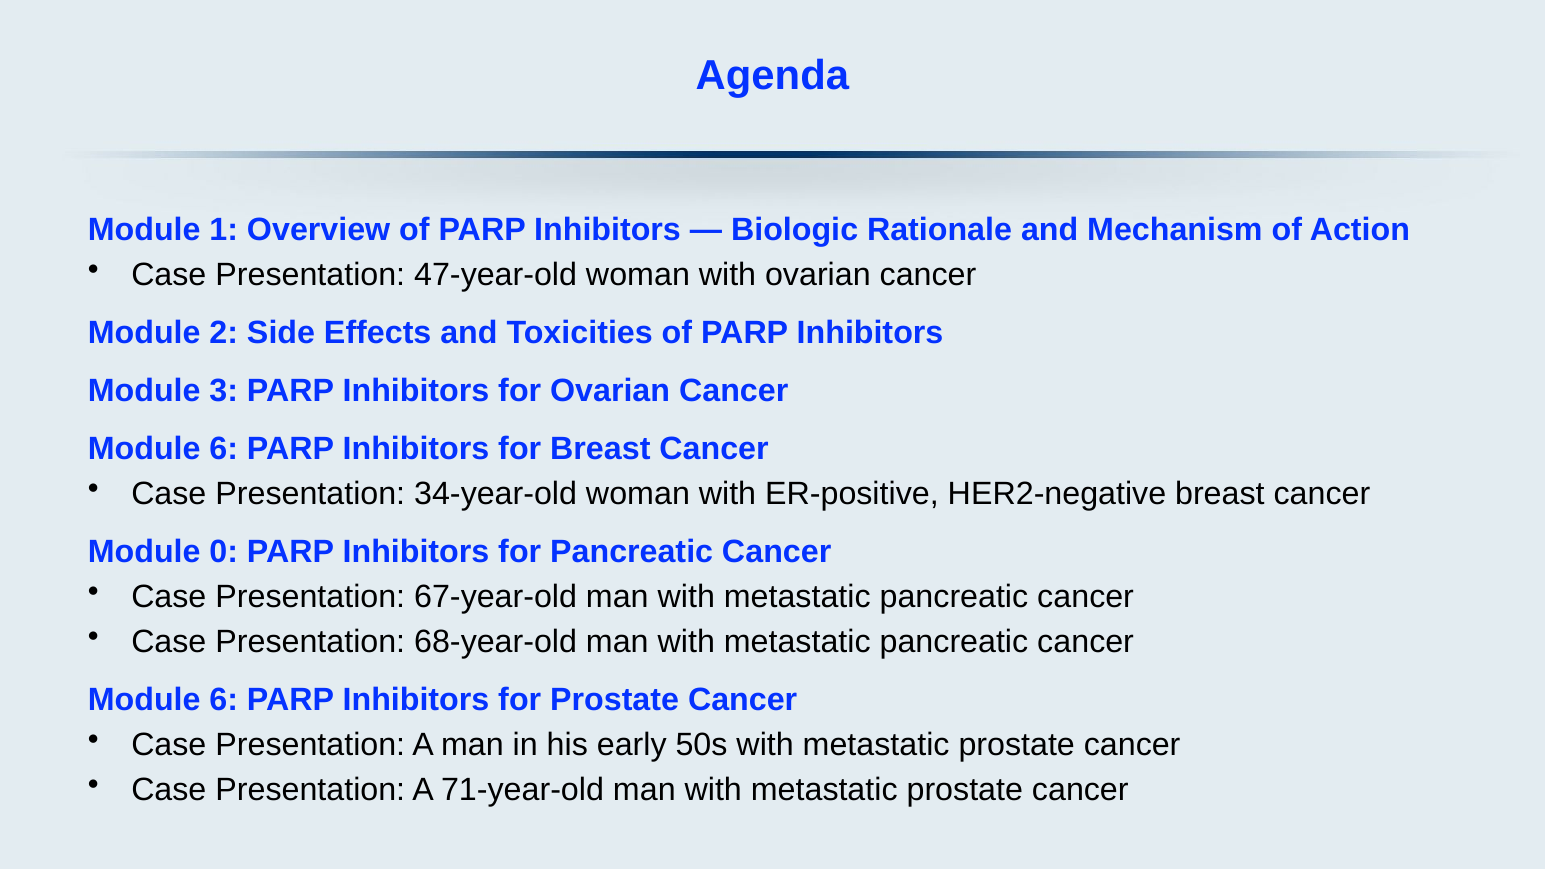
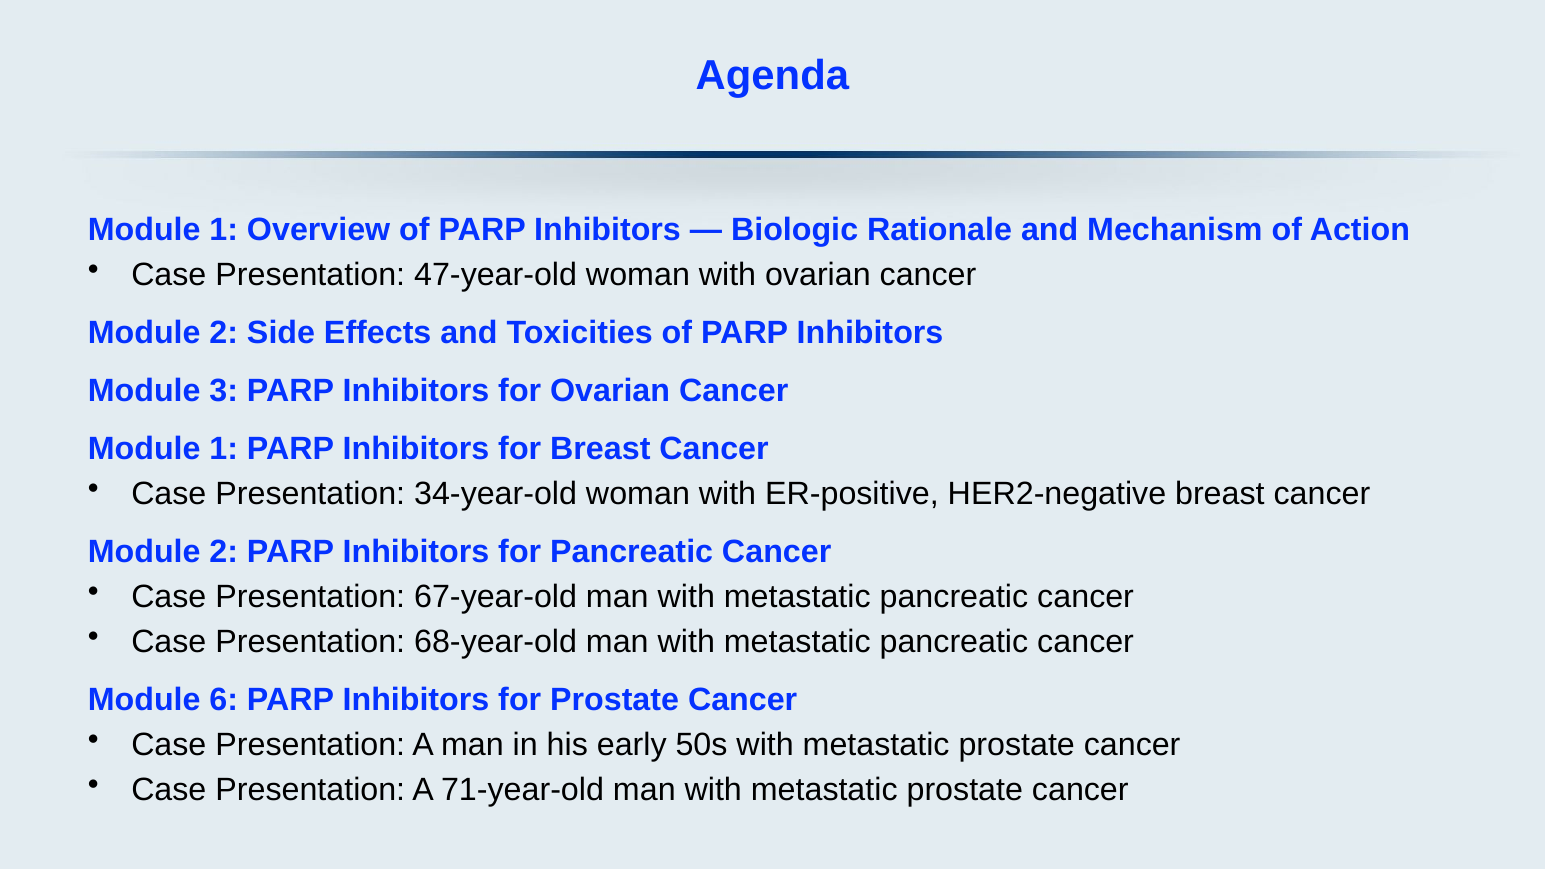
6 at (224, 449): 6 -> 1
0 at (224, 552): 0 -> 2
